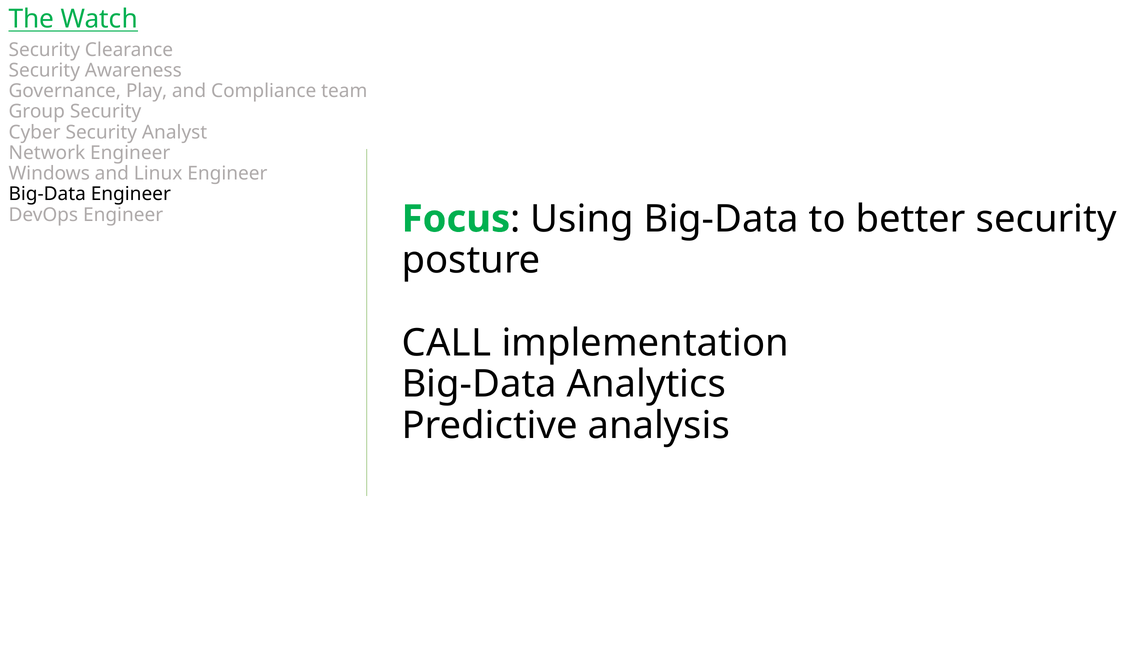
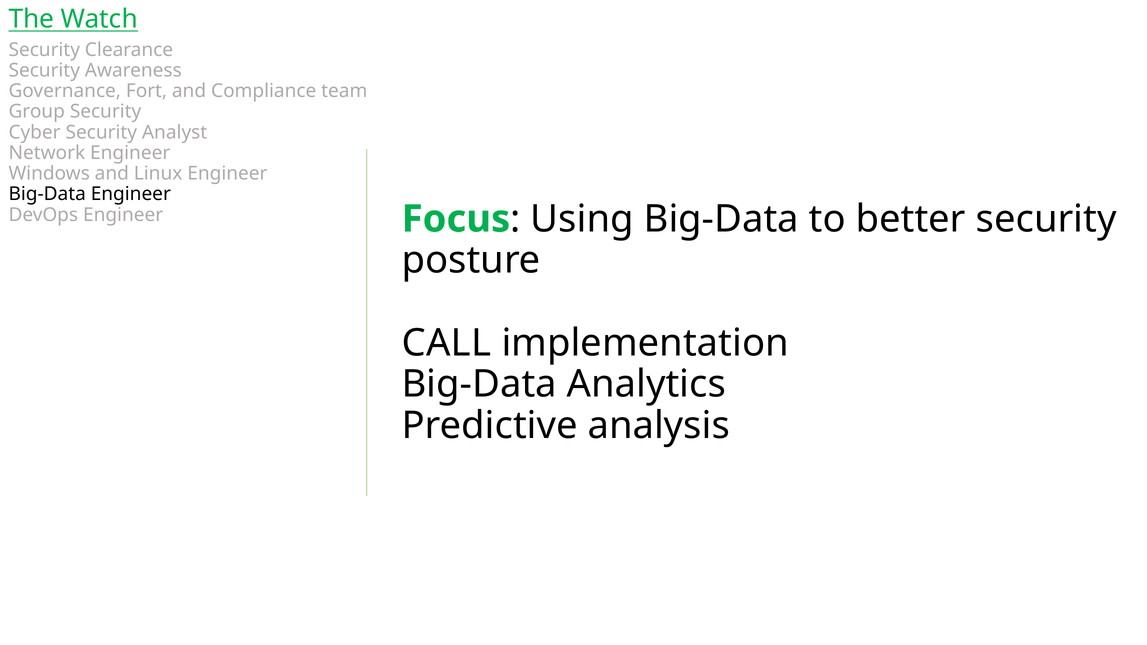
Play: Play -> Fort
